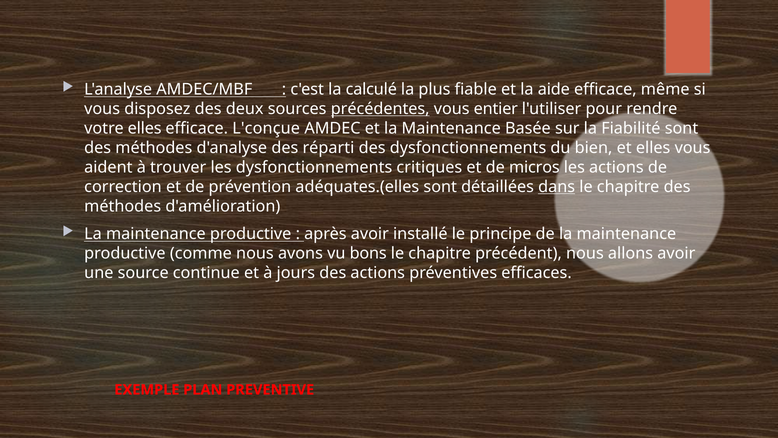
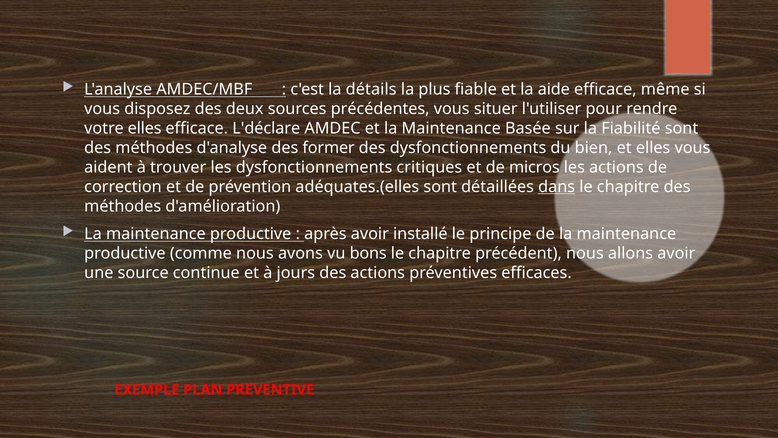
calculé: calculé -> détails
précédentes underline: present -> none
entier: entier -> situer
L'conçue: L'conçue -> L'déclare
réparti: réparti -> former
